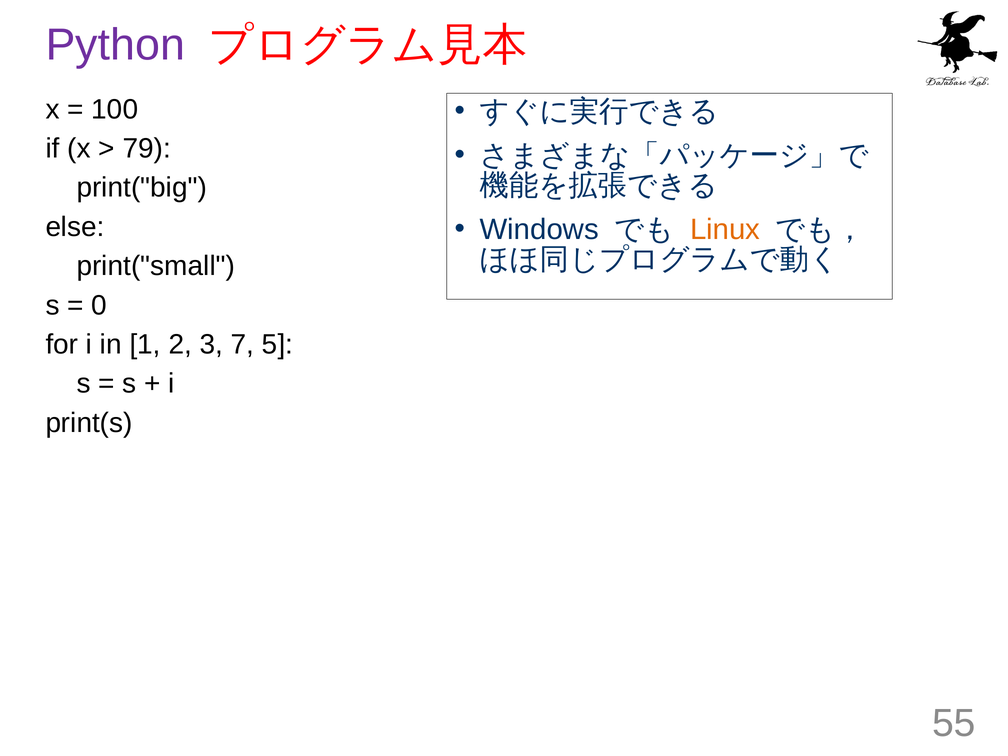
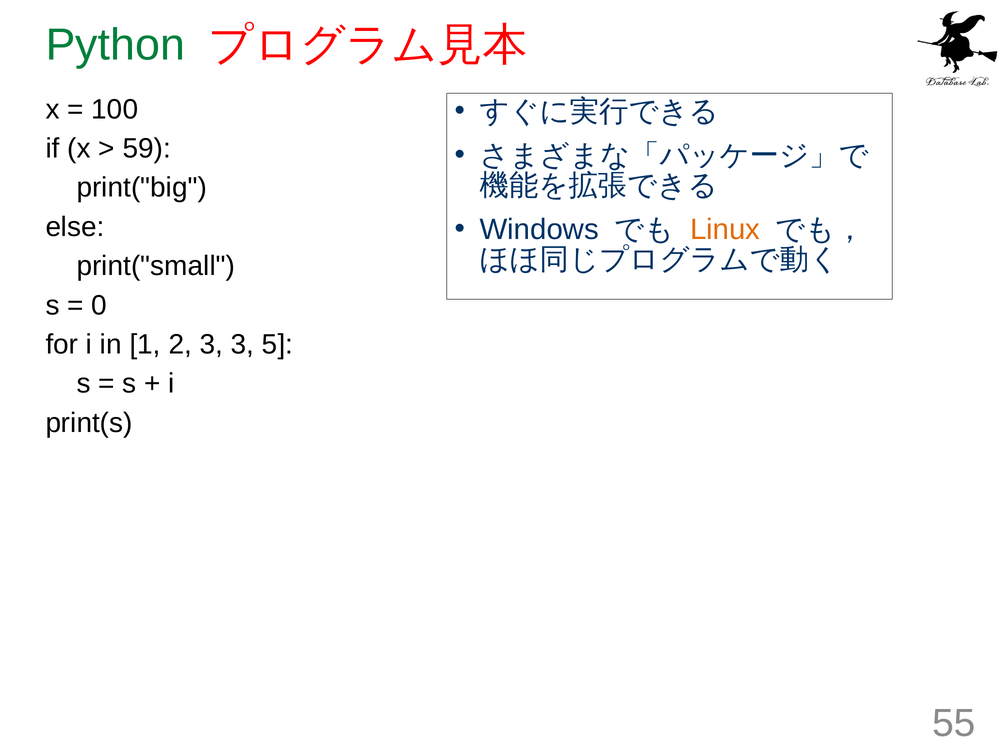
Python colour: purple -> green
79: 79 -> 59
3 7: 7 -> 3
